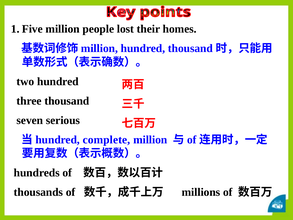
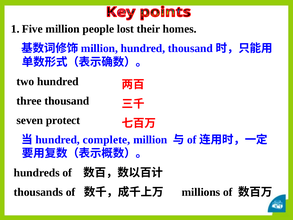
serious: serious -> protect
